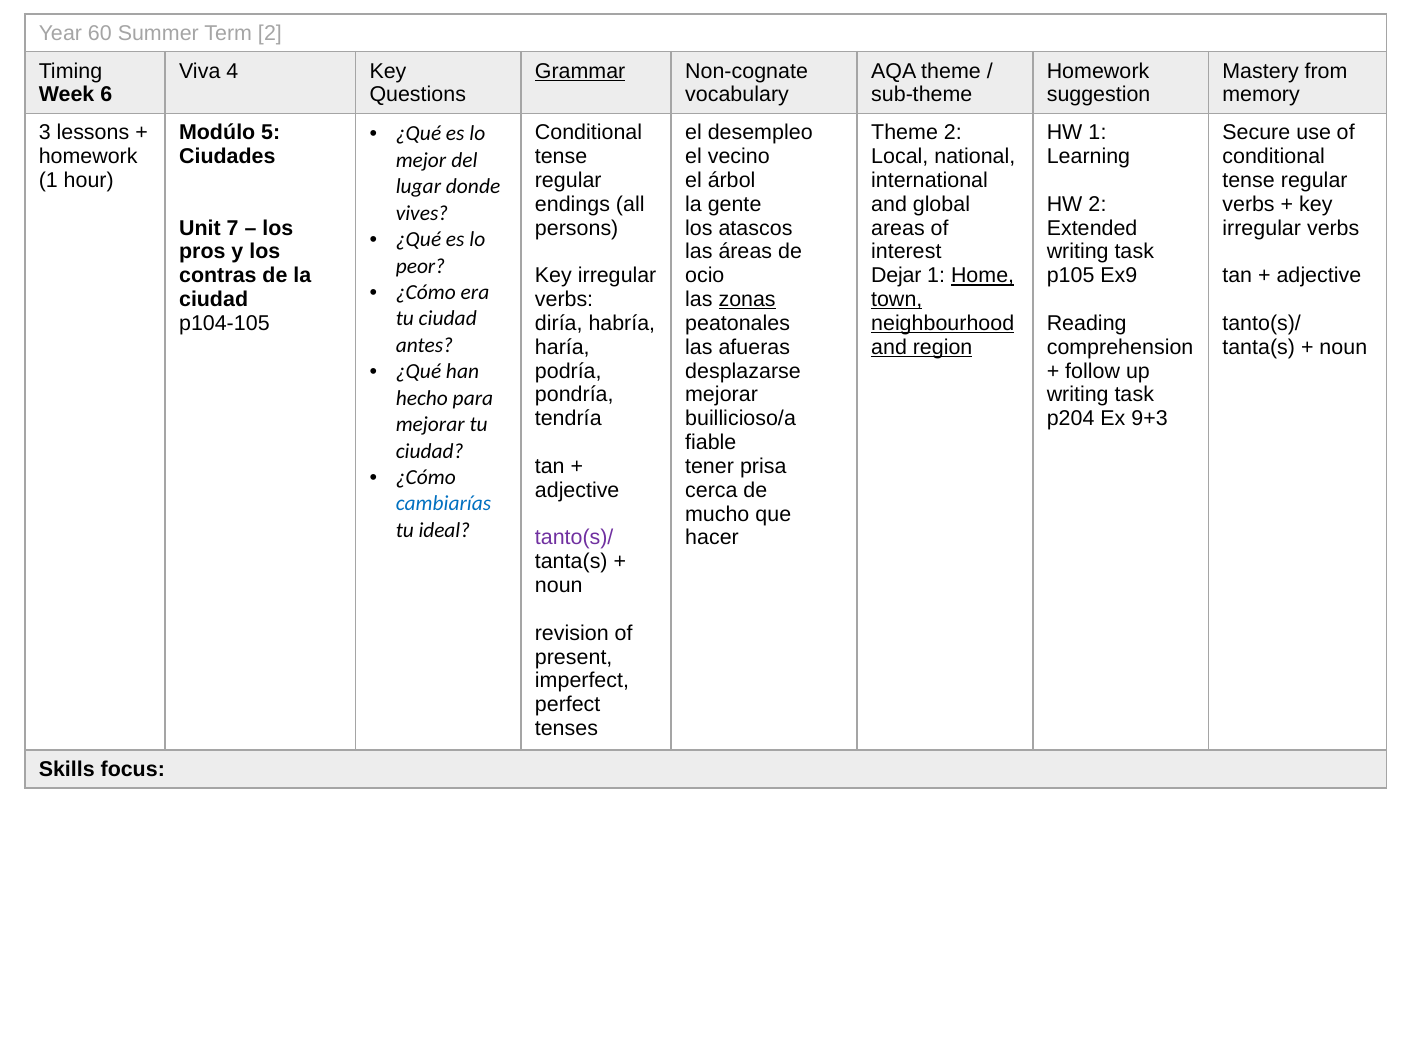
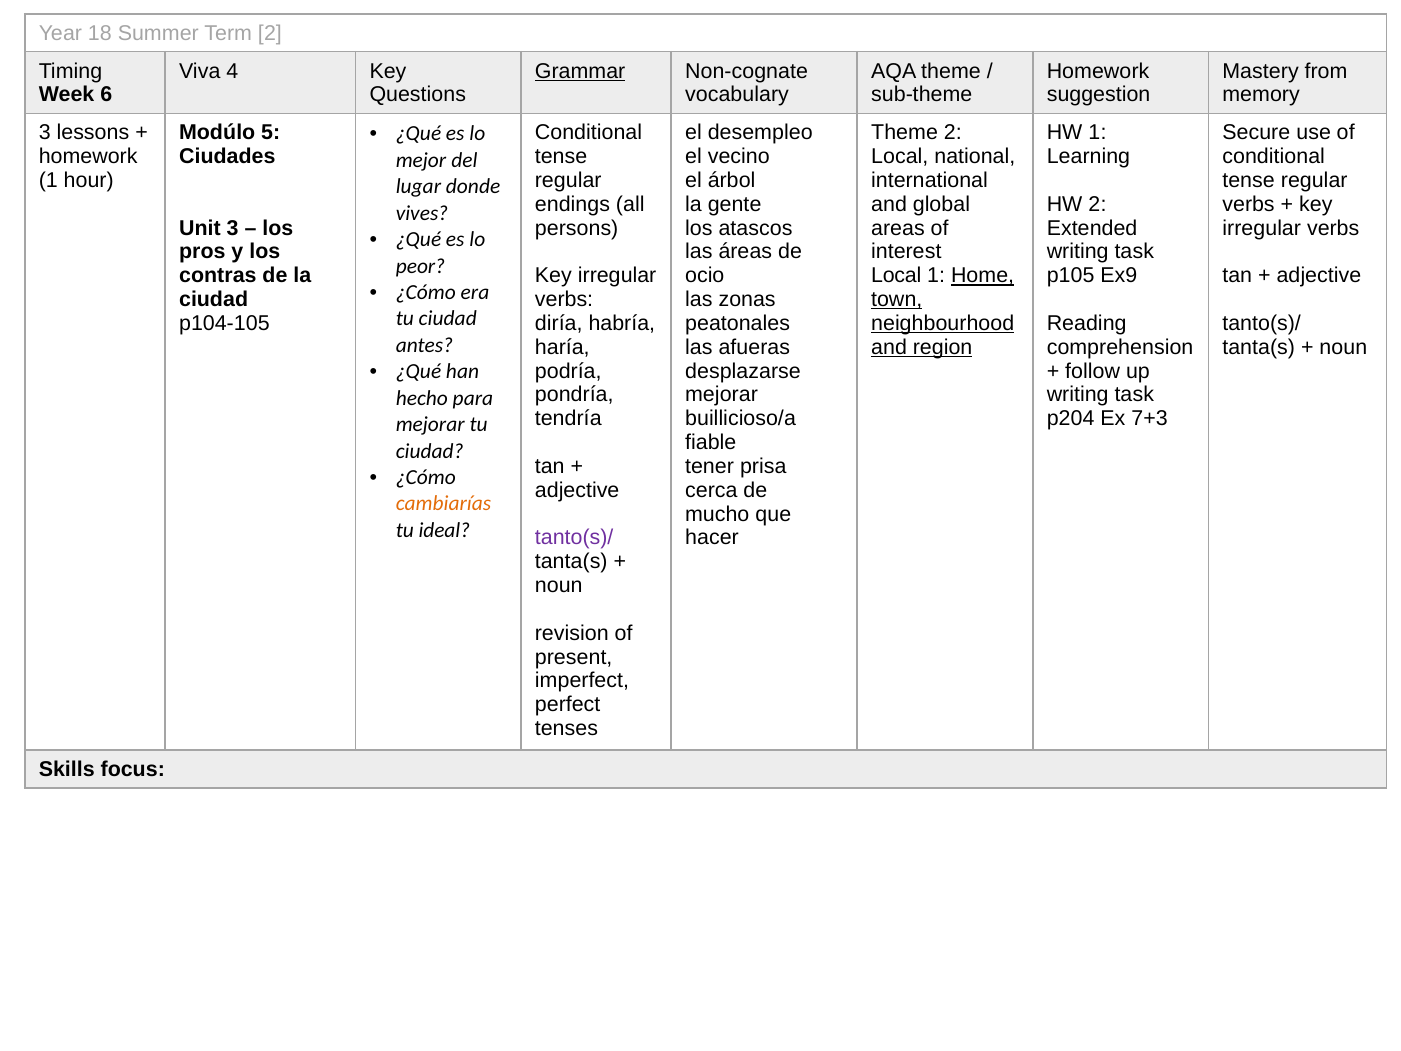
60: 60 -> 18
Unit 7: 7 -> 3
Dejar at (896, 276): Dejar -> Local
zonas underline: present -> none
9+3: 9+3 -> 7+3
cambiarías colour: blue -> orange
